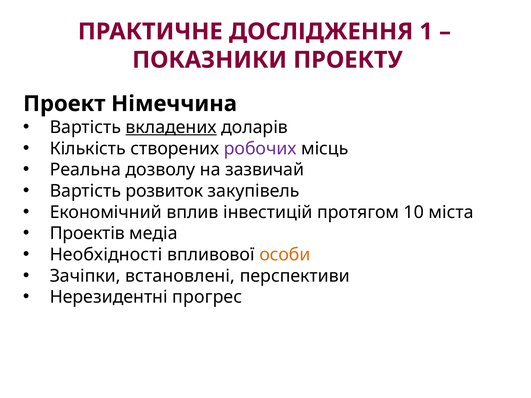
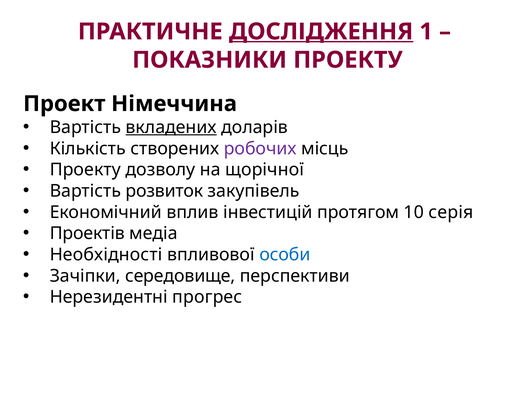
ДОСЛІДЖЕННЯ underline: none -> present
Реальна at (85, 170): Реальна -> Проекту
зазвичай: зазвичай -> щорічної
міста: міста -> серія
особи colour: orange -> blue
встановлені: встановлені -> середовище
